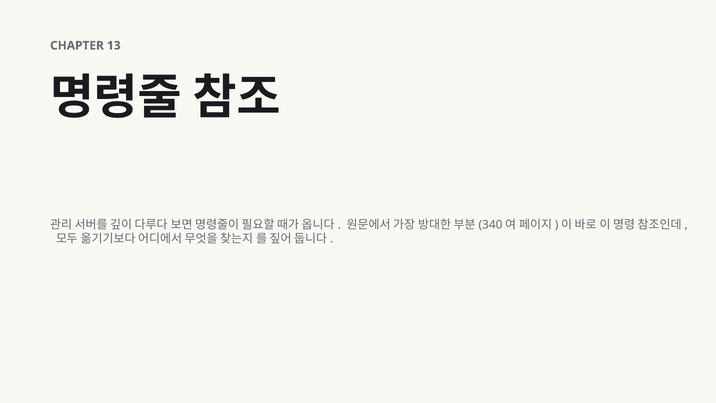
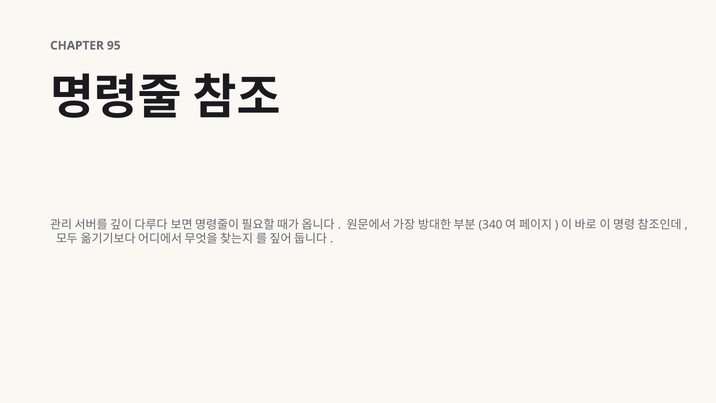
13: 13 -> 95
